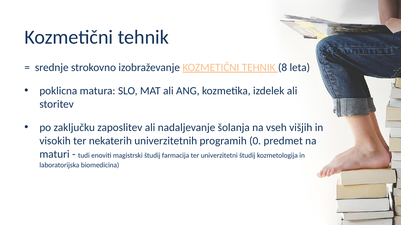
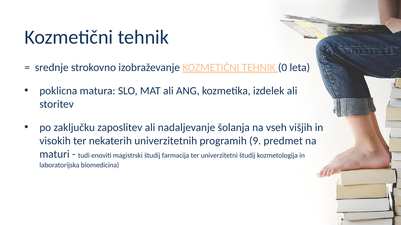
8: 8 -> 0
0: 0 -> 9
